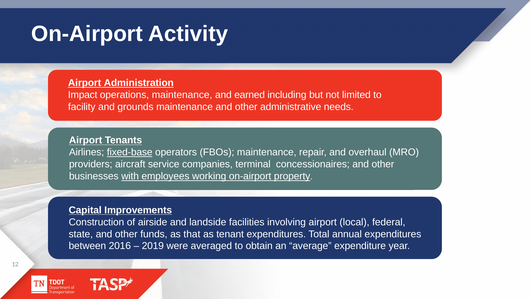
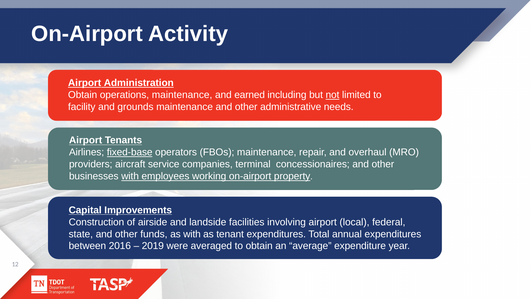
Impact at (83, 95): Impact -> Obtain
not underline: none -> present
as that: that -> with
